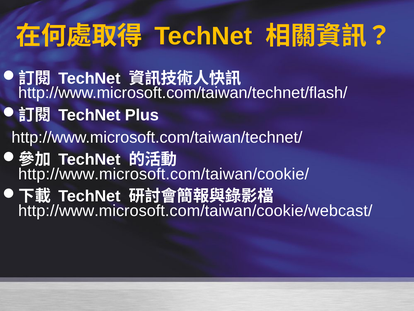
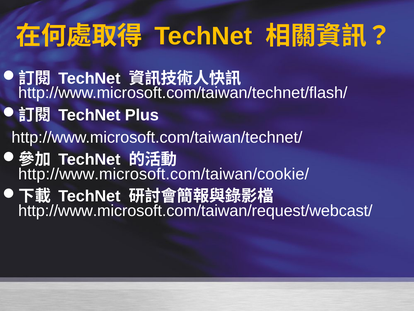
http://www.microsoft.com/taiwan/cookie/webcast/: http://www.microsoft.com/taiwan/cookie/webcast/ -> http://www.microsoft.com/taiwan/request/webcast/
